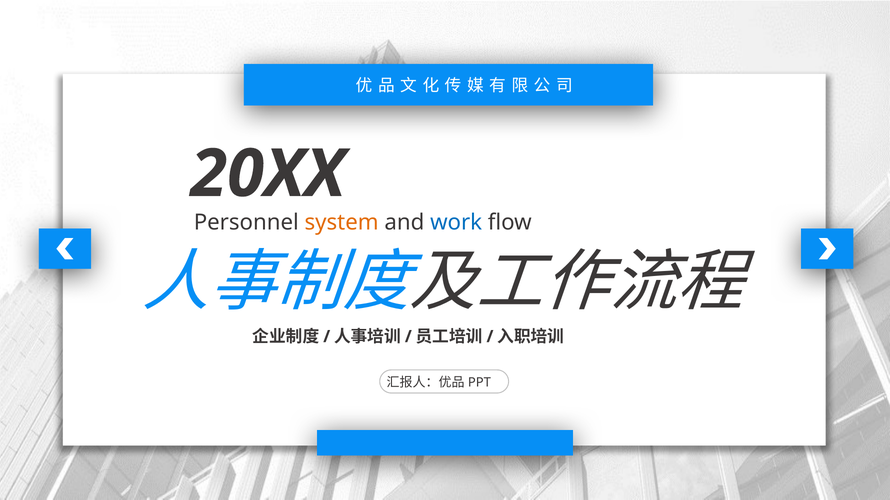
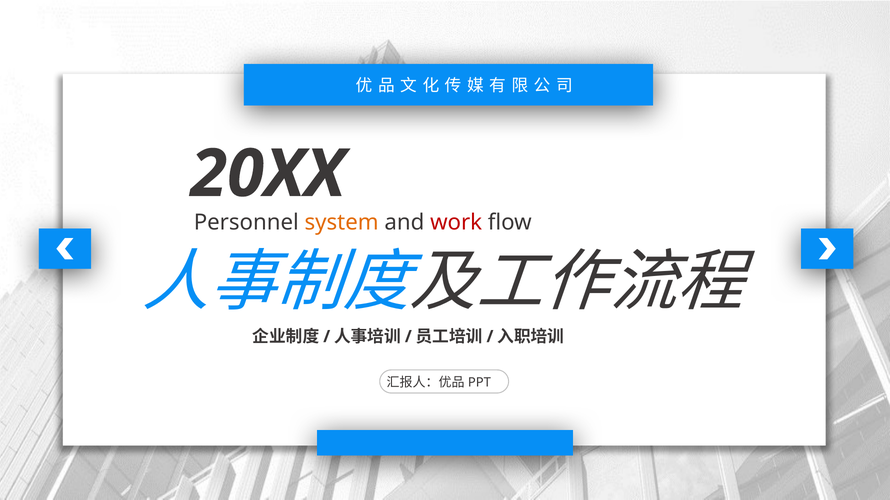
work colour: blue -> red
